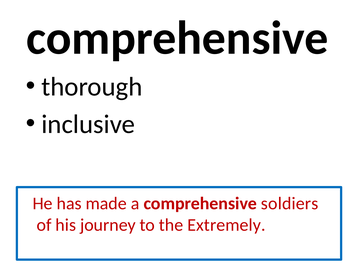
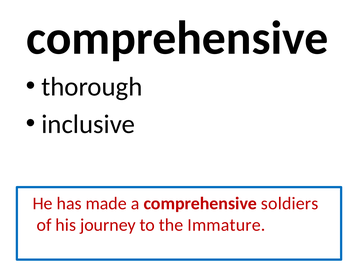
Extremely: Extremely -> Immature
